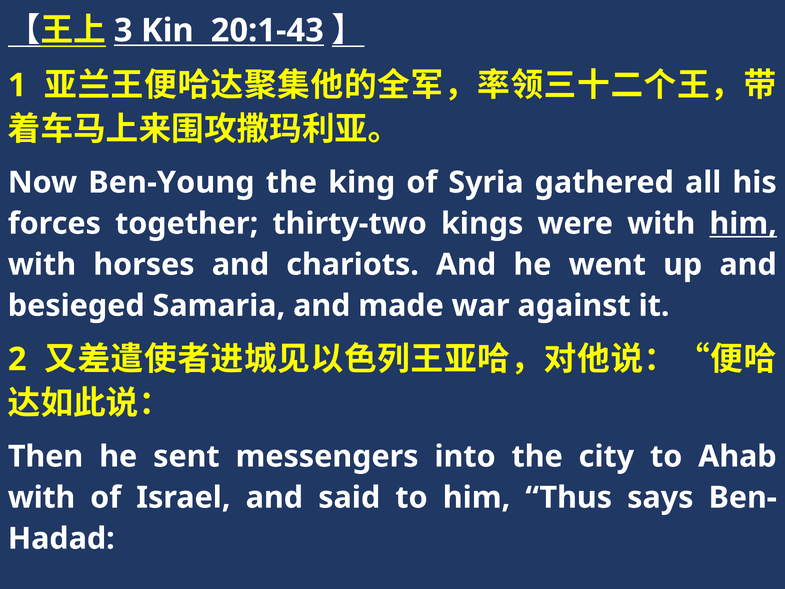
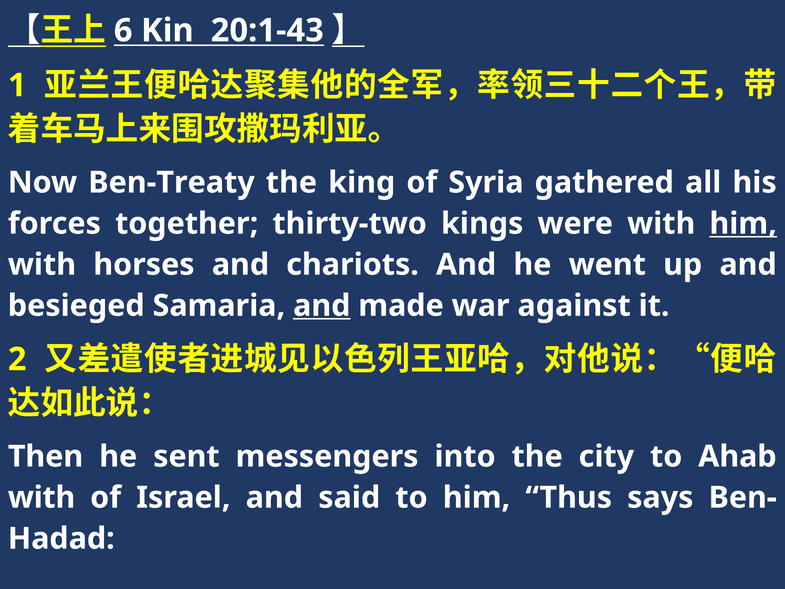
3: 3 -> 6
Ben-Young: Ben-Young -> Ben-Treaty
and at (322, 306) underline: none -> present
